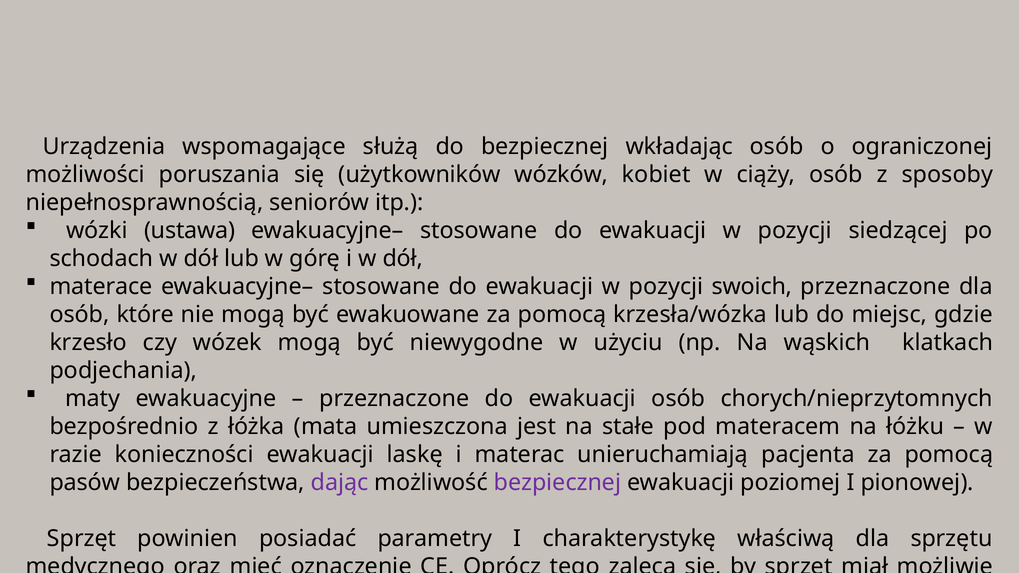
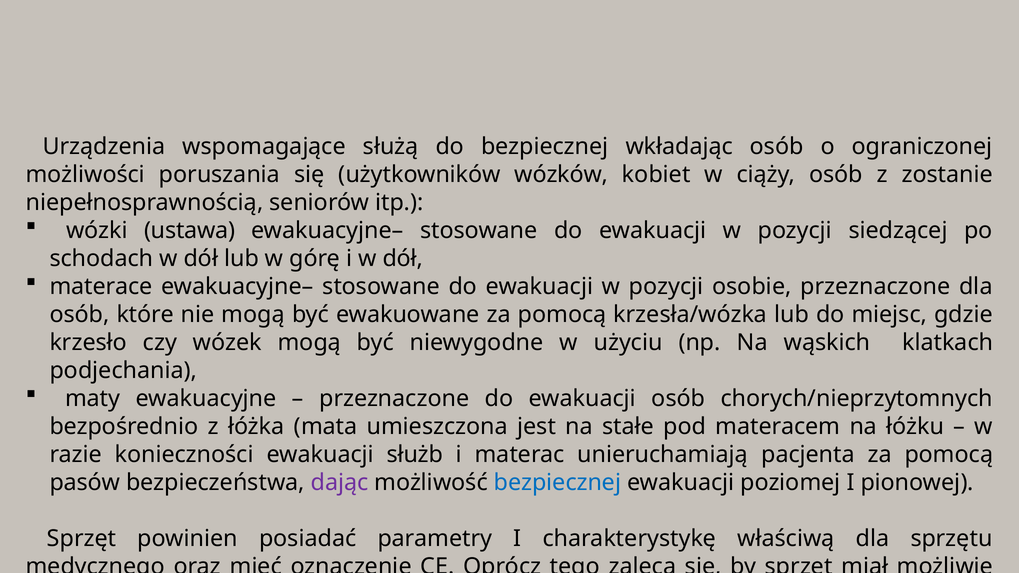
sposoby: sposoby -> zostanie
swoich: swoich -> osobie
laskę: laskę -> służb
bezpiecznej at (557, 483) colour: purple -> blue
